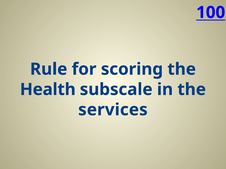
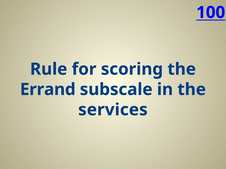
Health: Health -> Errand
